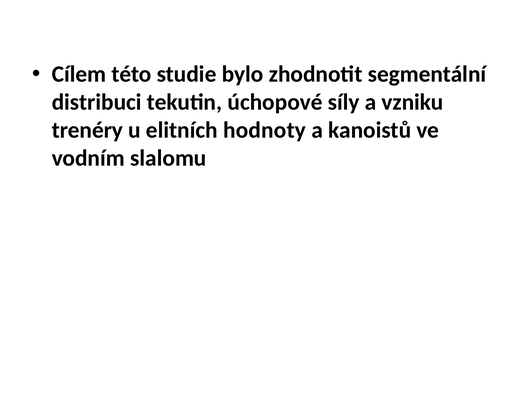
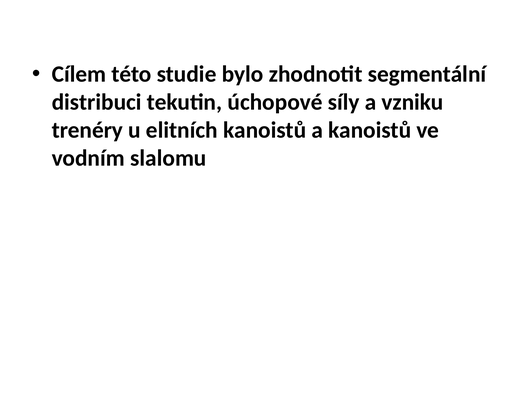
elitních hodnoty: hodnoty -> kanoistů
